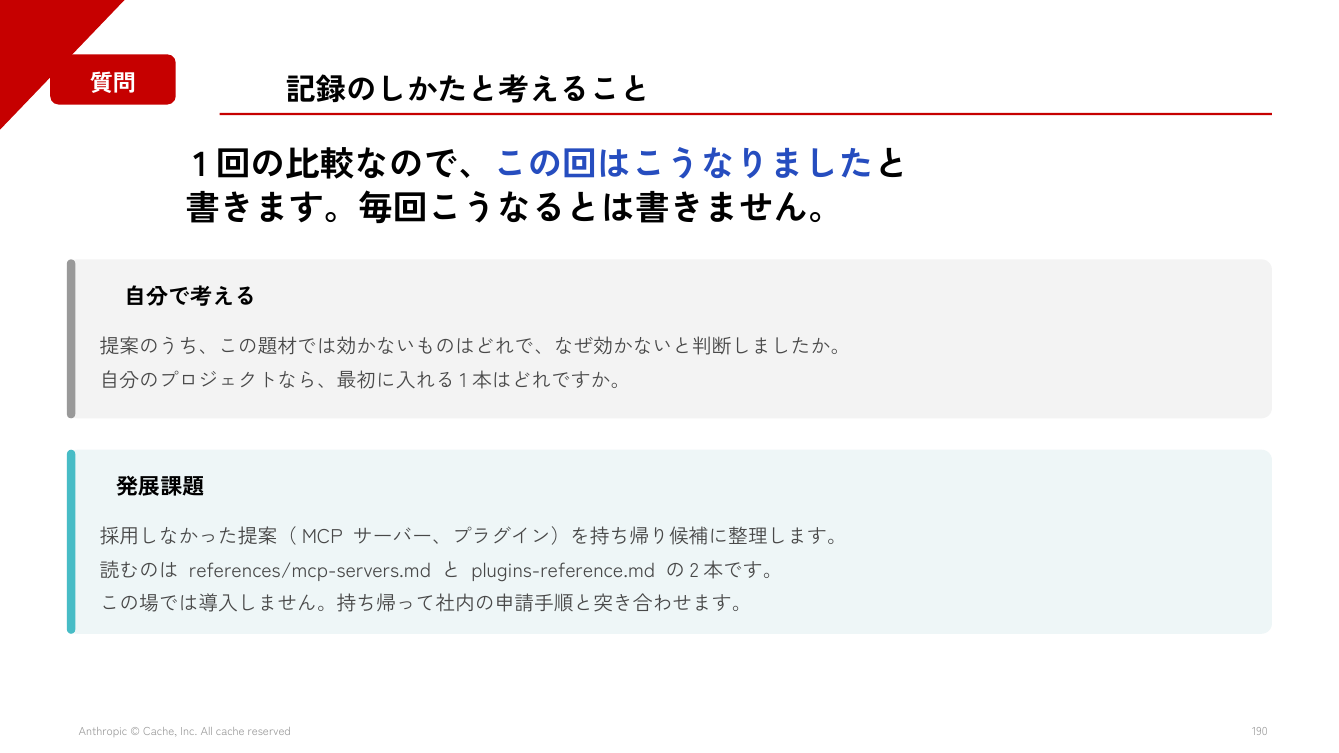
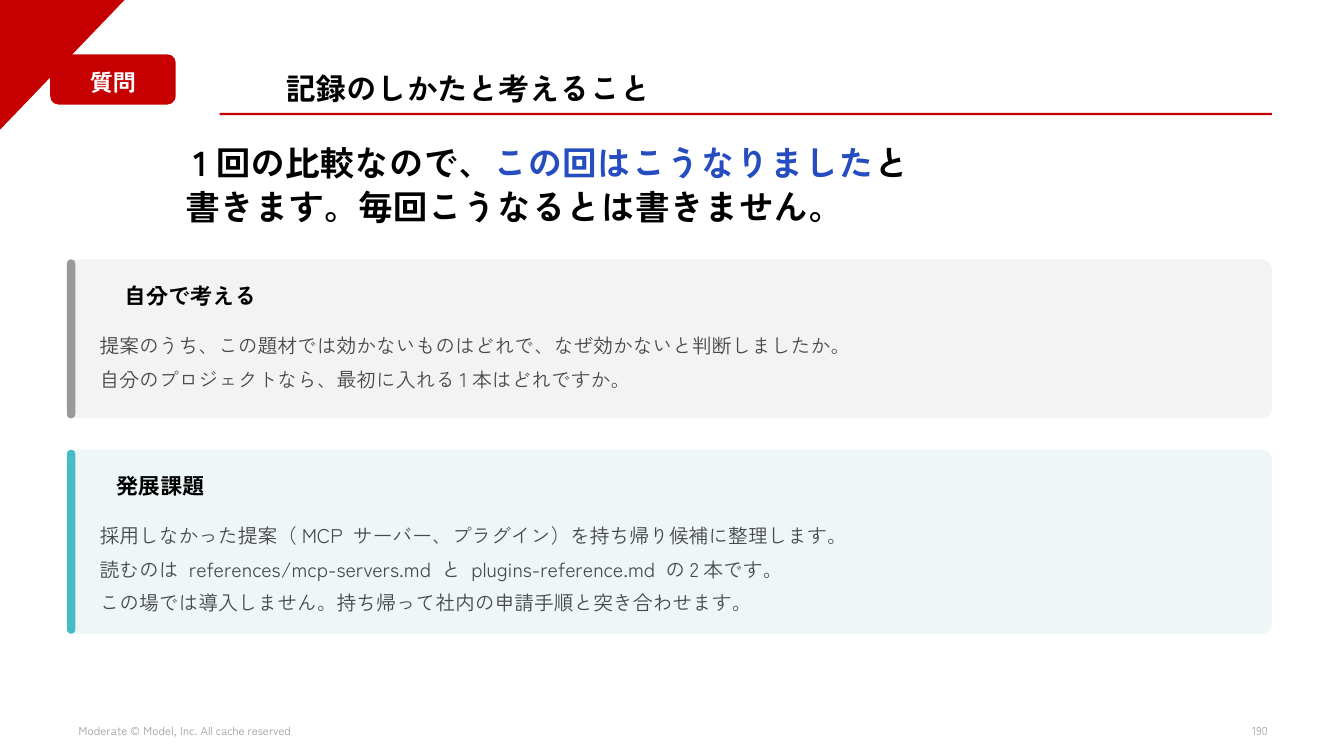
Anthropic: Anthropic -> Moderate
Cache at (160, 732): Cache -> Model
